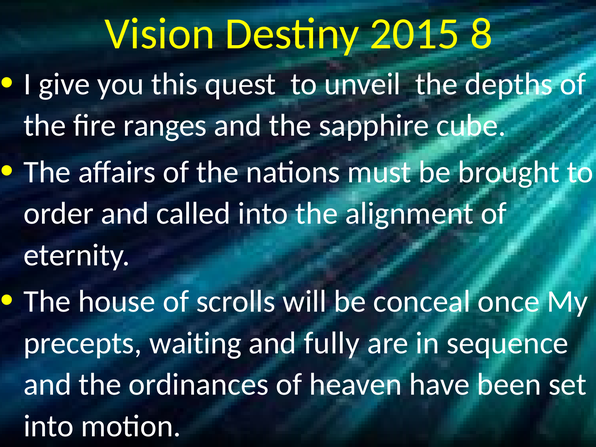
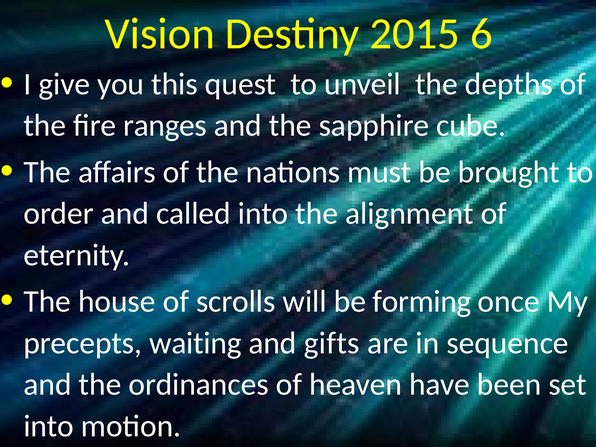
8: 8 -> 6
conceal: conceal -> forming
fully: fully -> gifts
